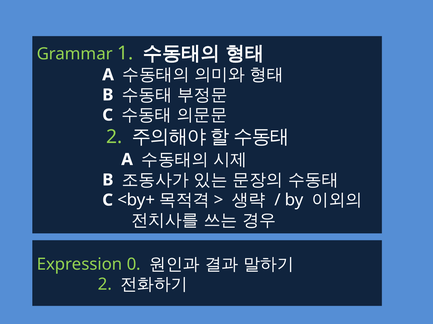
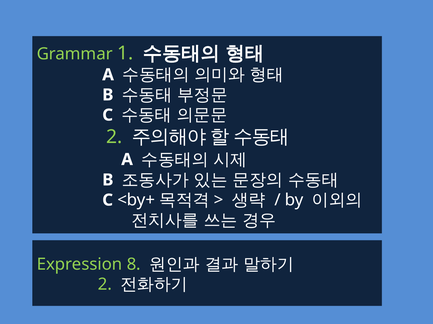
0: 0 -> 8
